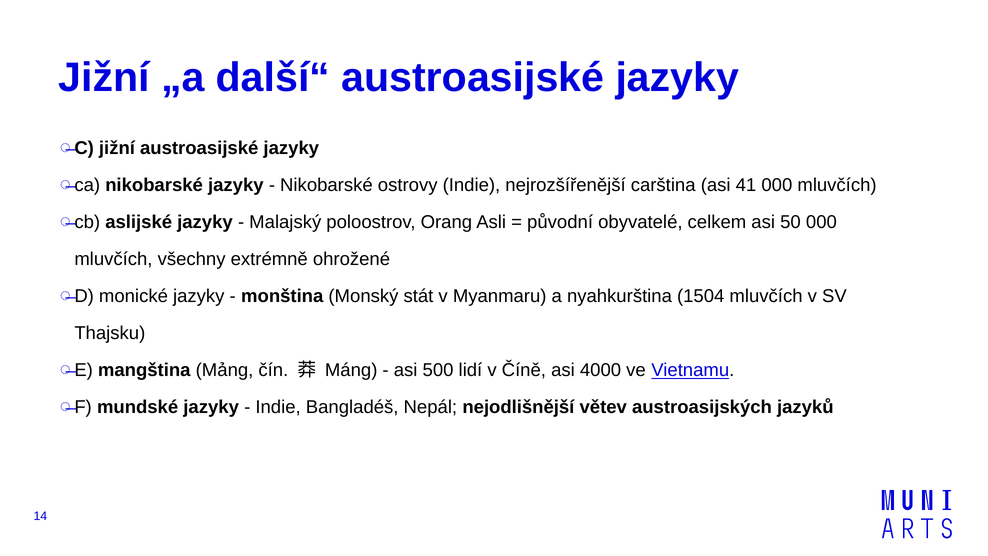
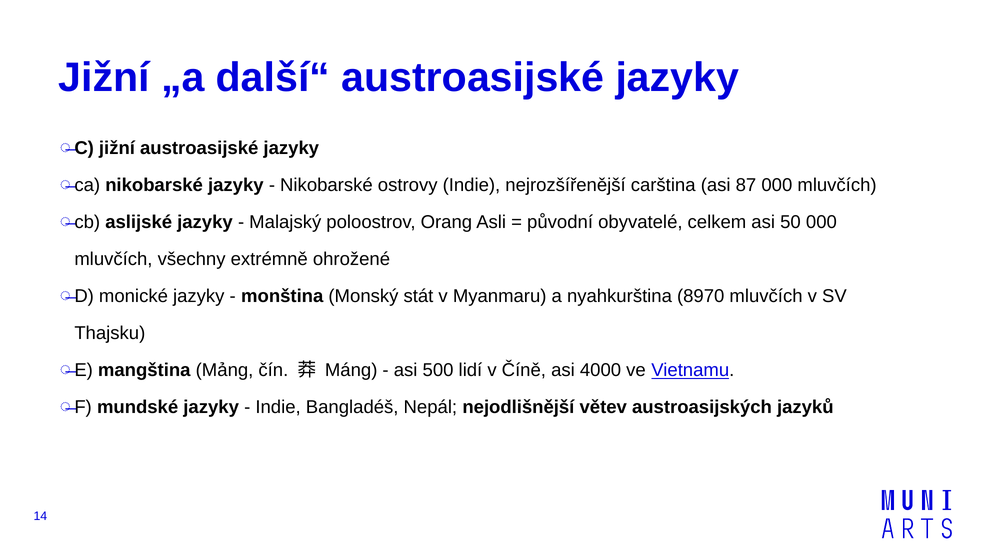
41: 41 -> 87
1504: 1504 -> 8970
